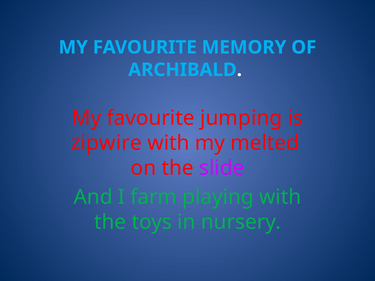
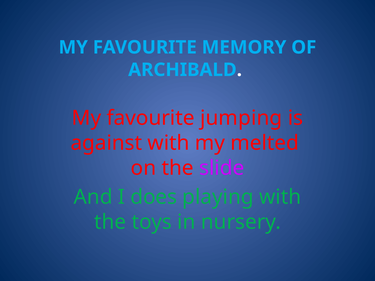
zipwire: zipwire -> against
farm: farm -> does
